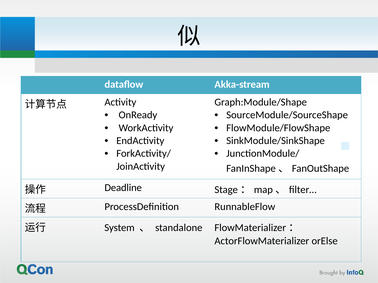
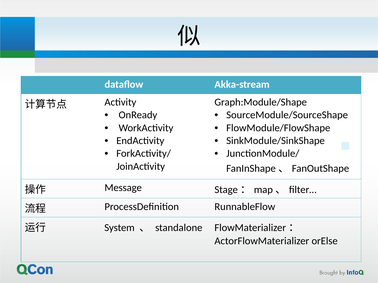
Deadline: Deadline -> Message
